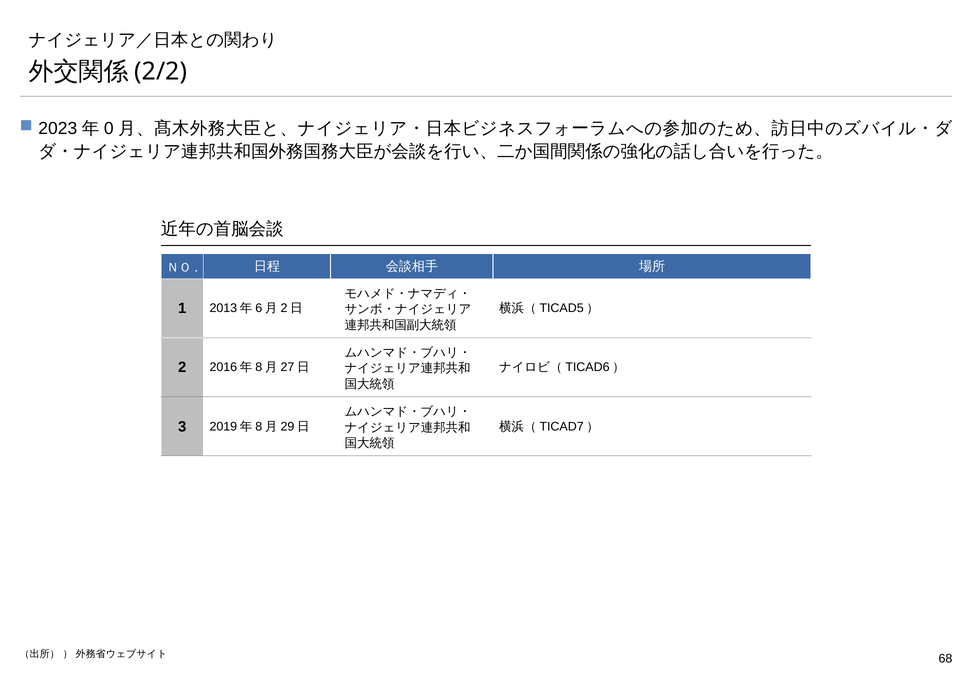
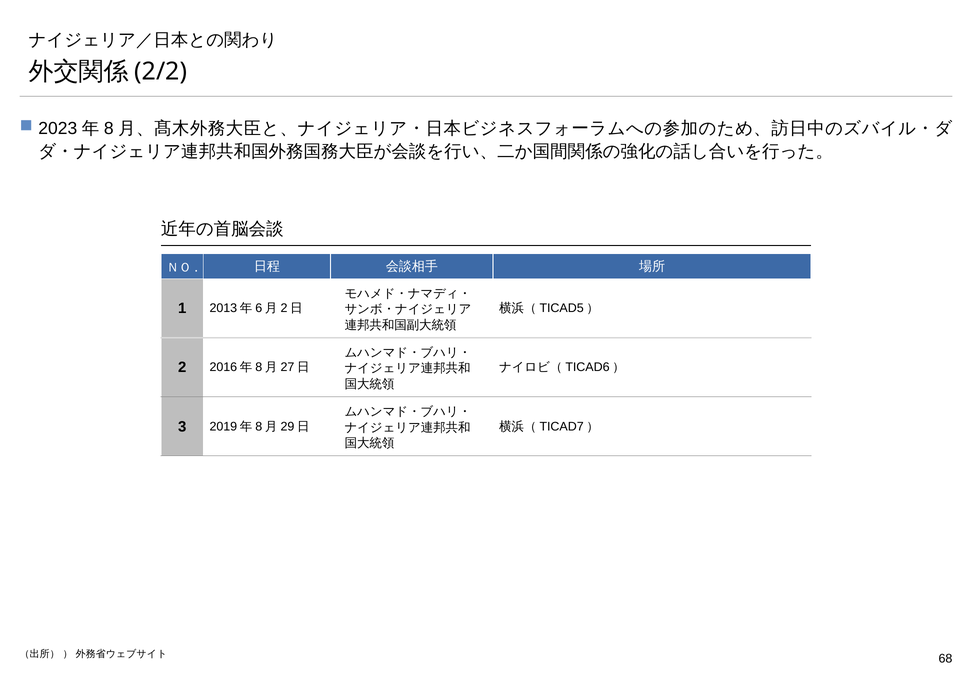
0: 0 -> 8
